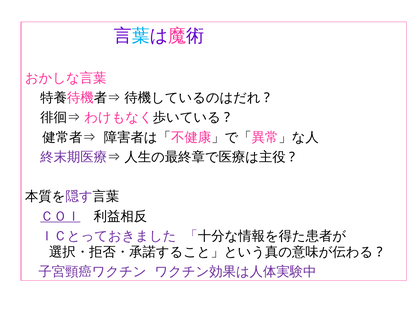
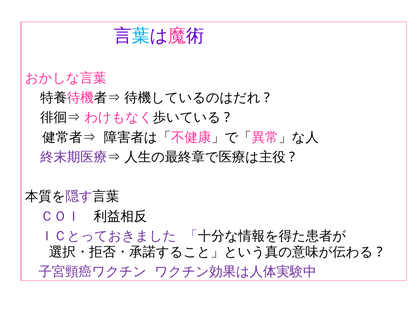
ＣＯＩ underline: present -> none
